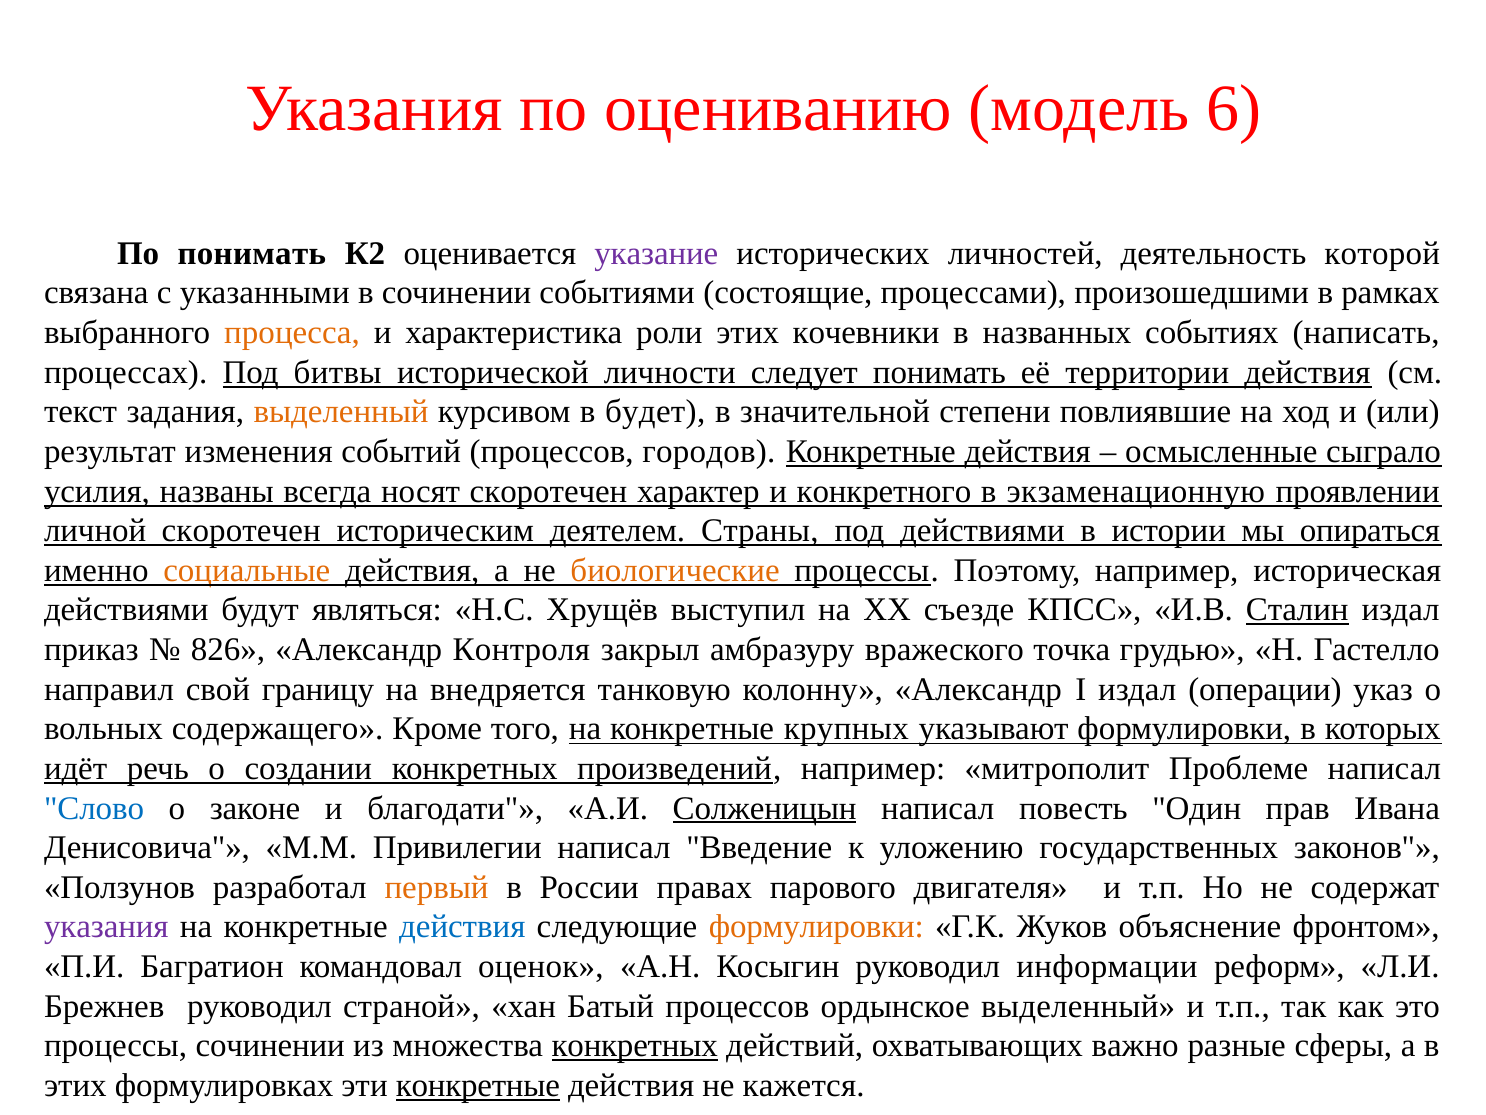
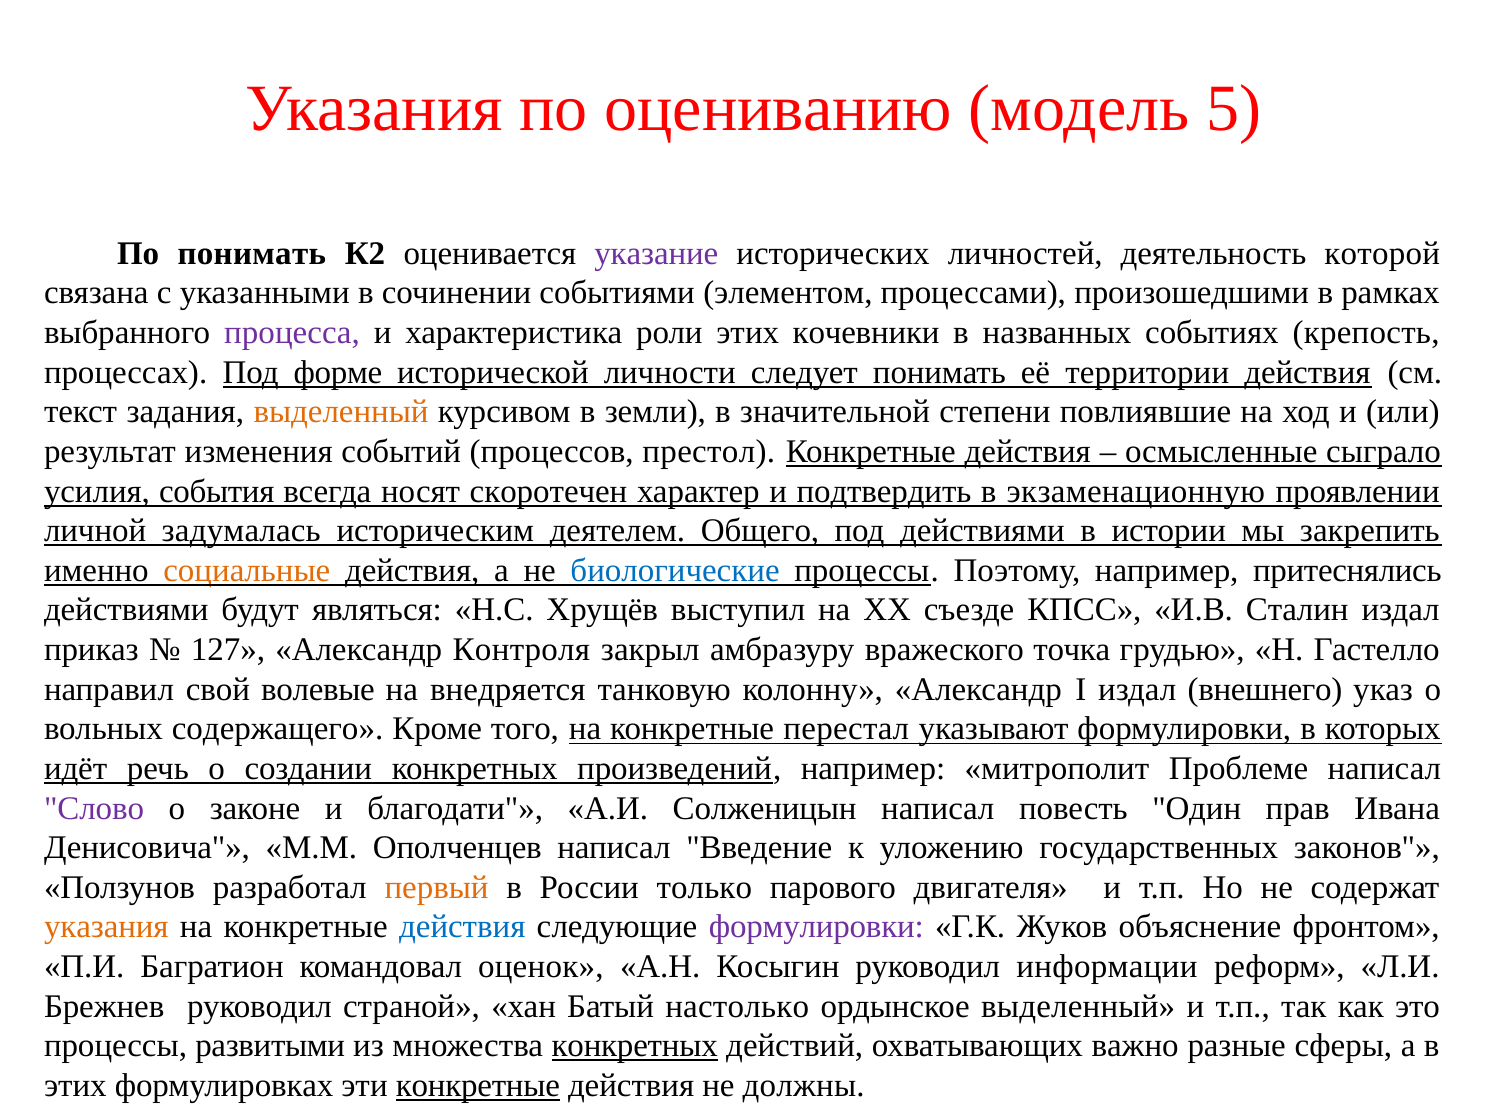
6: 6 -> 5
состоящие: состоящие -> элементом
процесса colour: orange -> purple
написать: написать -> крепость
битвы: битвы -> форме
будет: будет -> земли
городов: городов -> престол
названы: названы -> события
конкретного: конкретного -> подтвердить
личной скоротечен: скоротечен -> задумалась
Страны: Страны -> Общего
опираться: опираться -> закрепить
биологические colour: orange -> blue
историческая: историческая -> притеснялись
Сталин underline: present -> none
826: 826 -> 127
границу: границу -> волевые
операции: операции -> внешнего
крупных: крупных -> перестал
Слово colour: blue -> purple
Солженицын underline: present -> none
Привилегии: Привилегии -> Ополченцев
правах: правах -> только
указания at (106, 927) colour: purple -> orange
формулировки at (816, 927) colour: orange -> purple
Батый процессов: процессов -> настолько
процессы сочинении: сочинении -> развитыми
кажется: кажется -> должны
